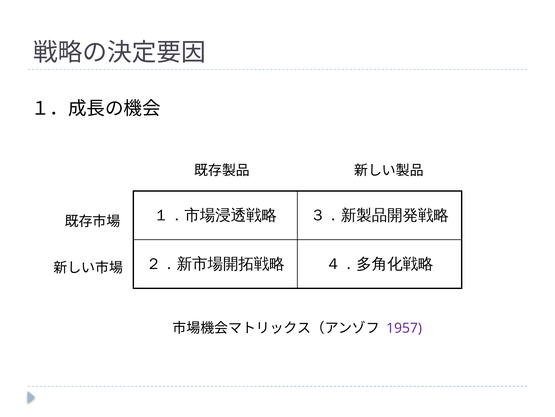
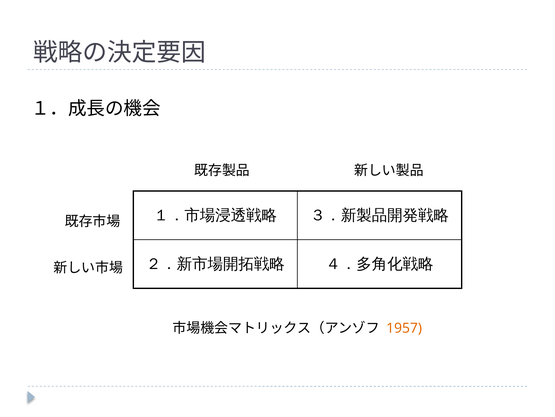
1957 colour: purple -> orange
